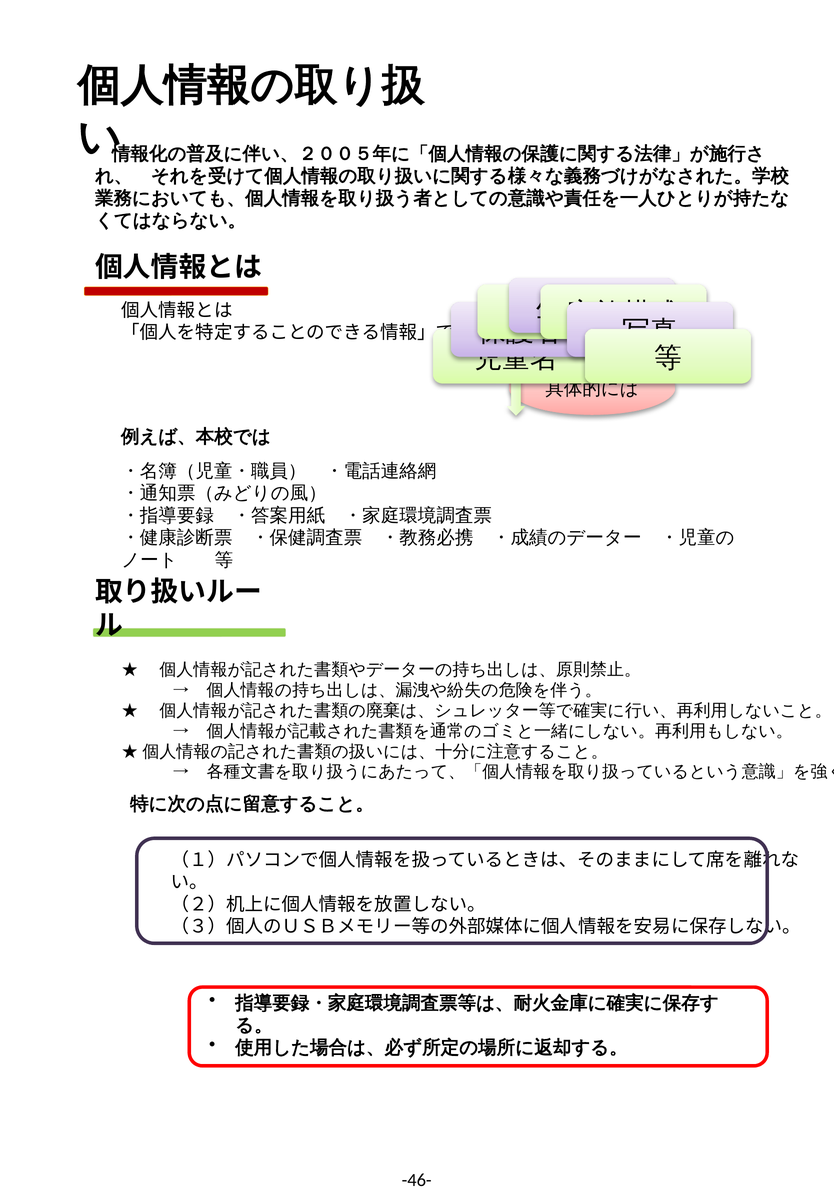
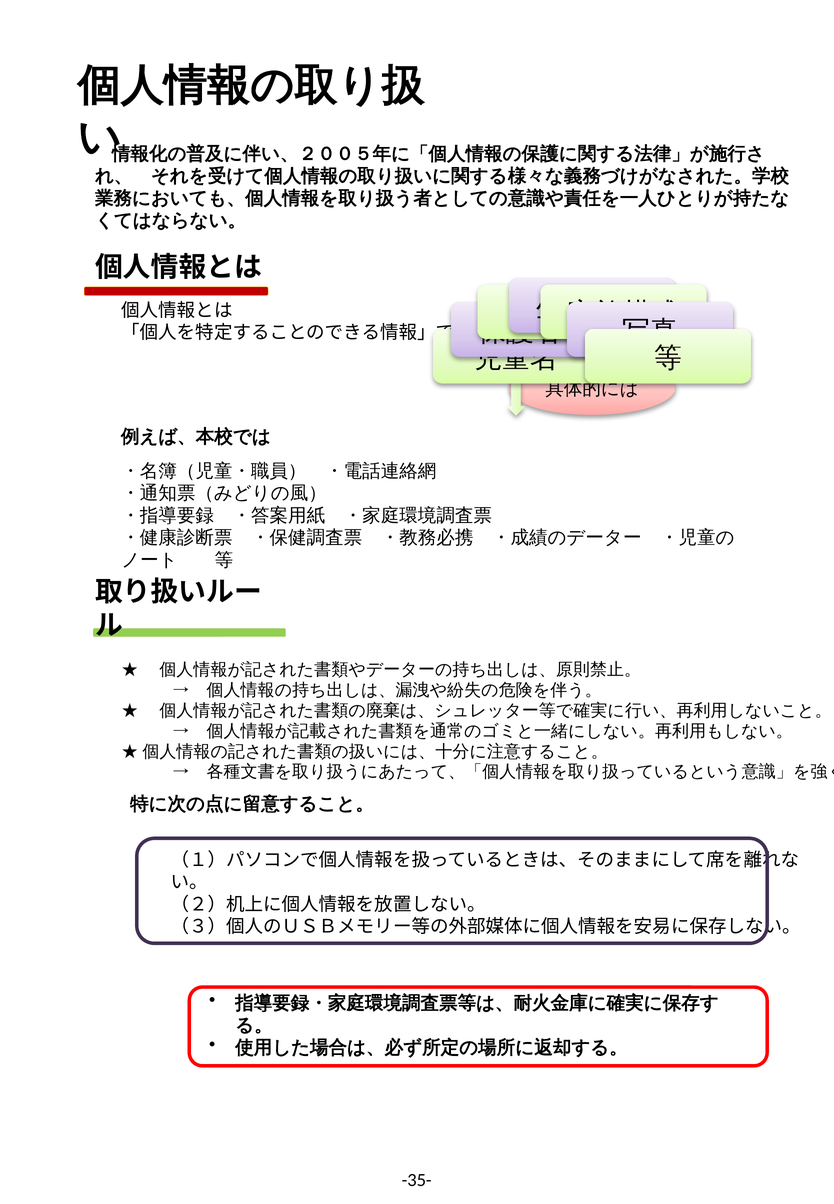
-46-: -46- -> -35-
